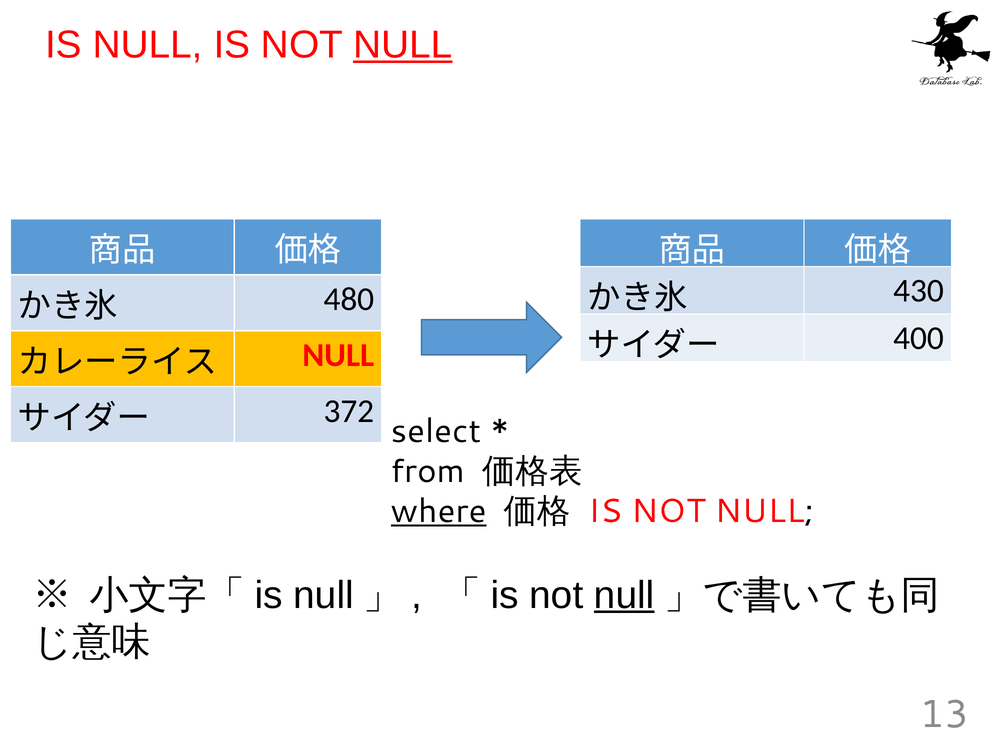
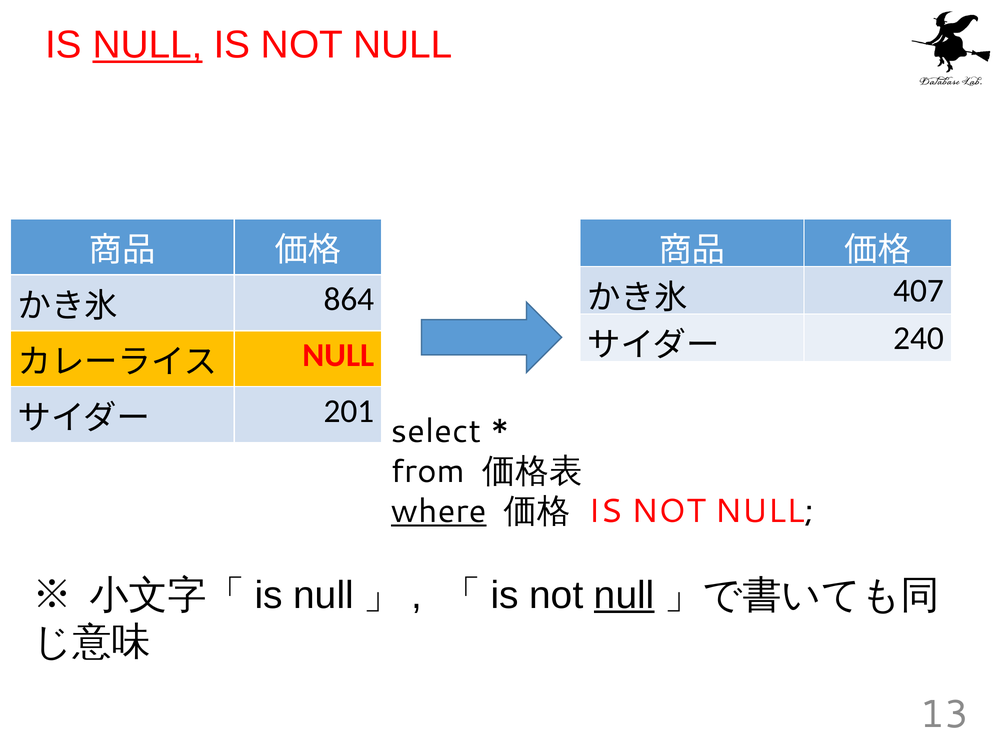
NULL at (148, 45) underline: none -> present
NULL at (403, 45) underline: present -> none
430: 430 -> 407
480: 480 -> 864
400: 400 -> 240
372: 372 -> 201
